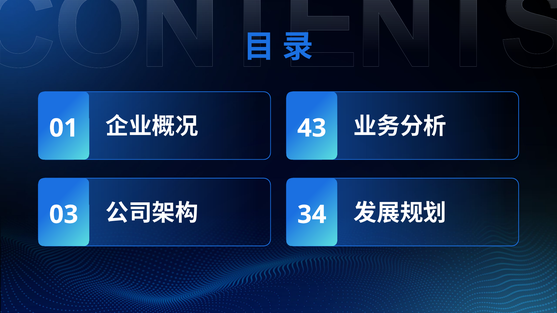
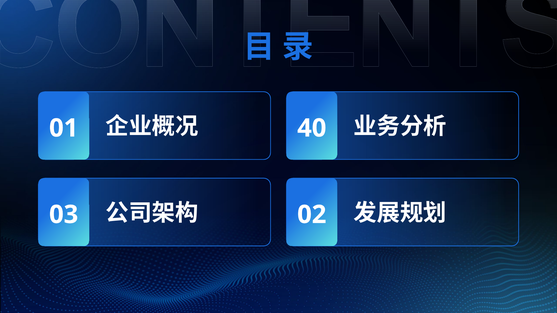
43: 43 -> 40
34: 34 -> 02
